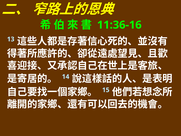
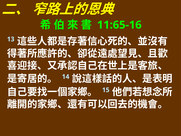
11:36-16: 11:36-16 -> 11:65-16
